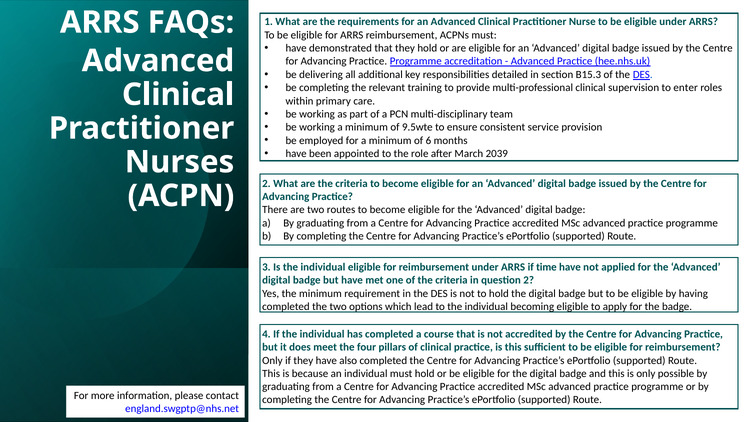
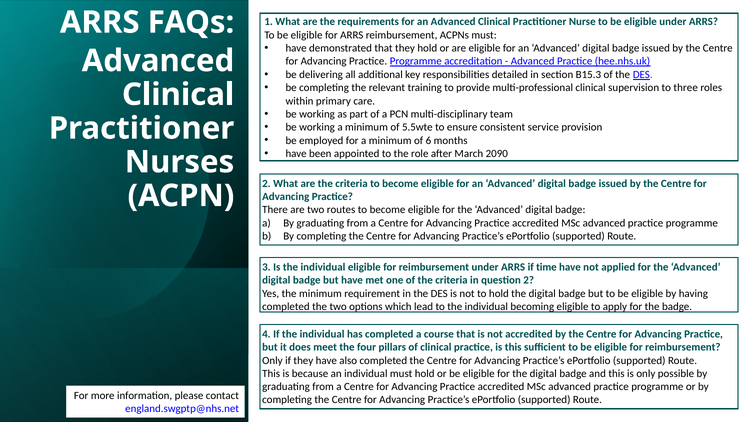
enter: enter -> three
9.5wte: 9.5wte -> 5.5wte
2039: 2039 -> 2090
